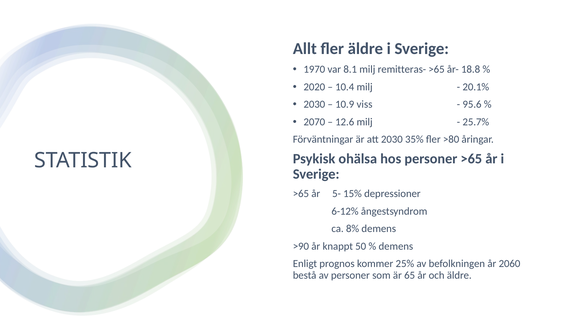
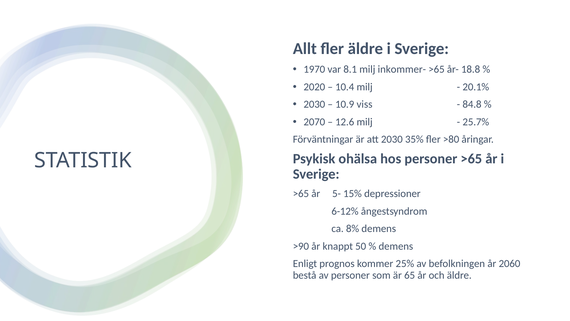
remitteras-: remitteras- -> inkommer-
95.6: 95.6 -> 84.8
